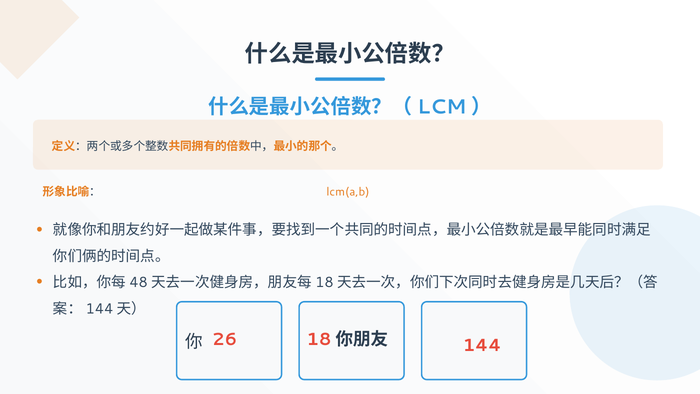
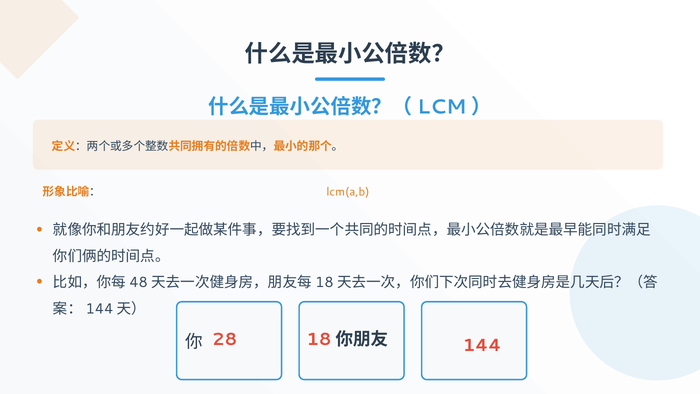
26: 26 -> 28
